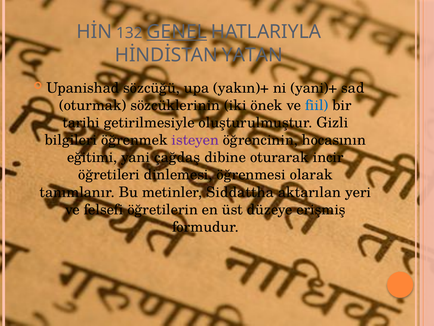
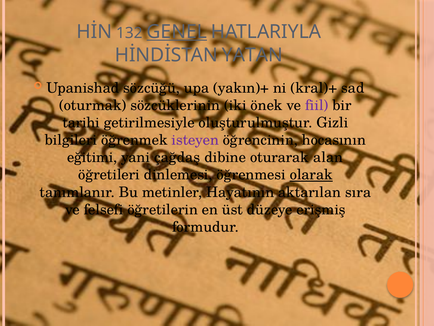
yani)+: yani)+ -> kral)+
fiil colour: blue -> purple
incir: incir -> alan
olarak underline: none -> present
Siddattha: Siddattha -> Hayatının
yeri: yeri -> sıra
